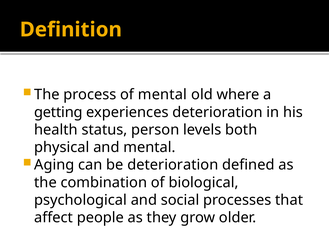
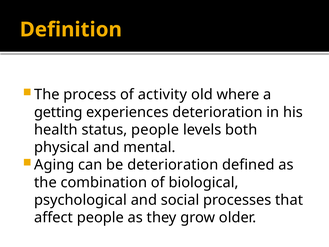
of mental: mental -> activity
status person: person -> people
